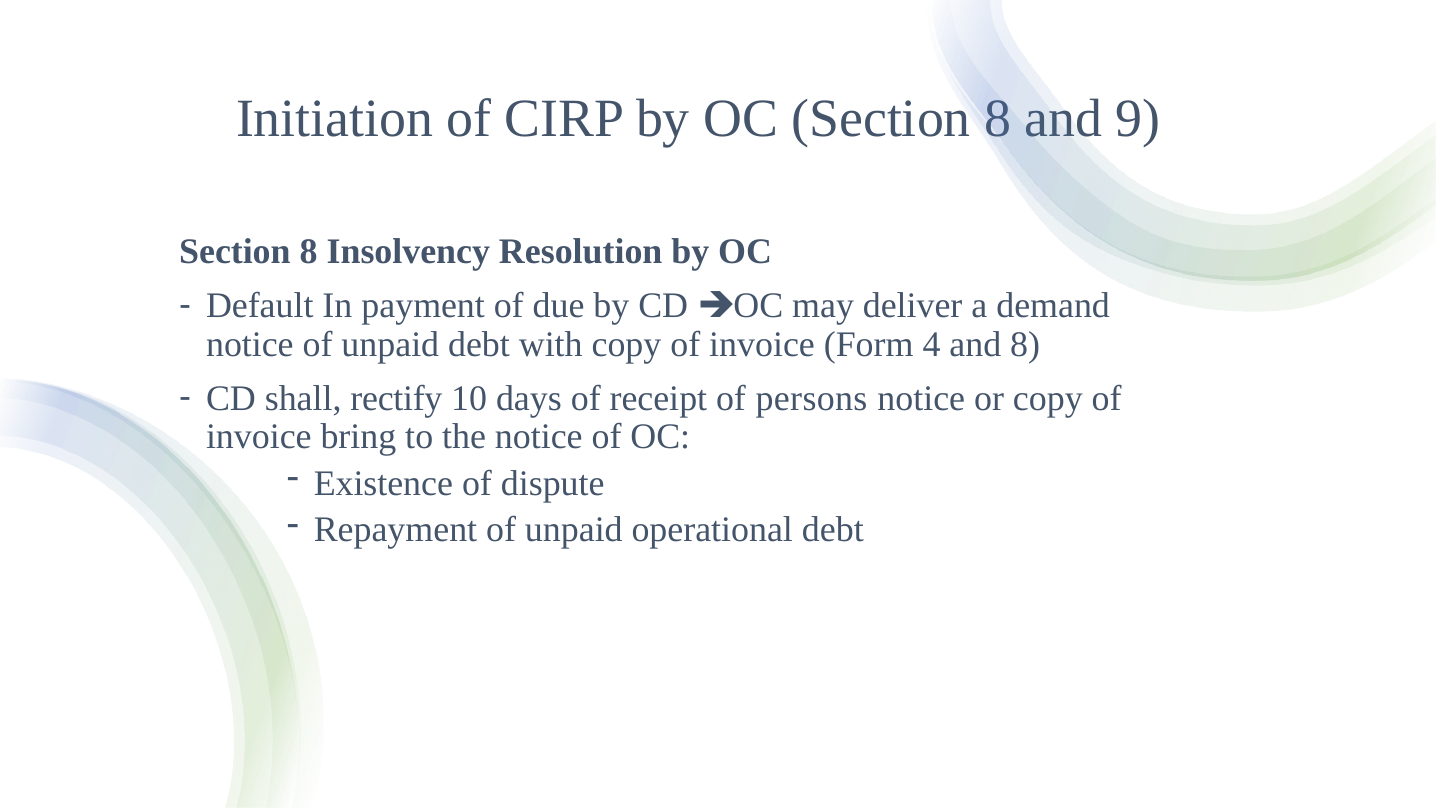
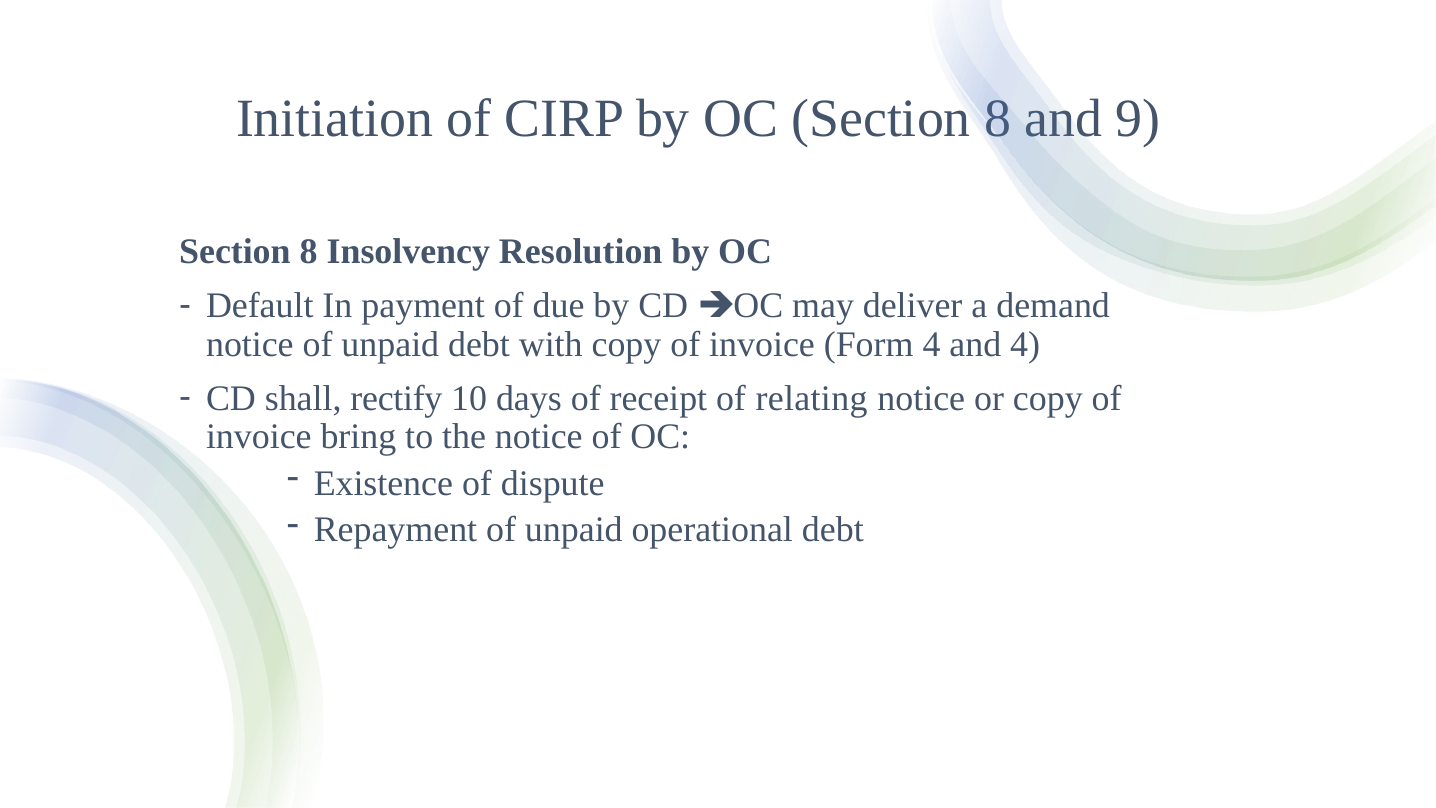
and 8: 8 -> 4
persons: persons -> relating
